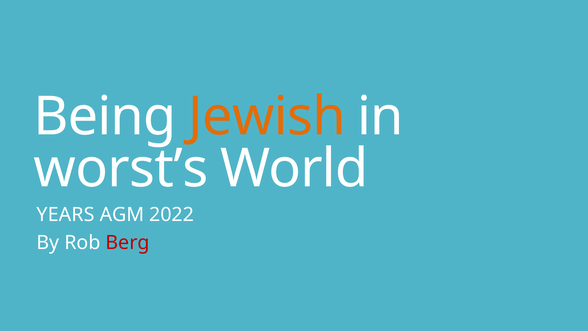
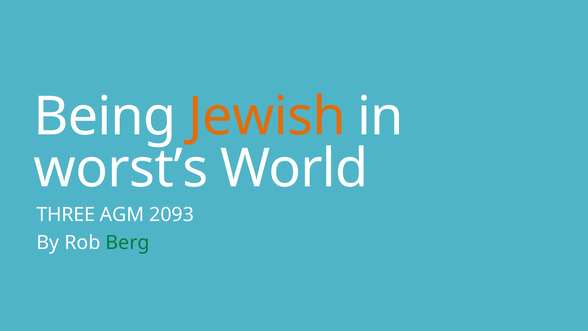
YEARS: YEARS -> THREE
2022: 2022 -> 2093
Berg colour: red -> green
